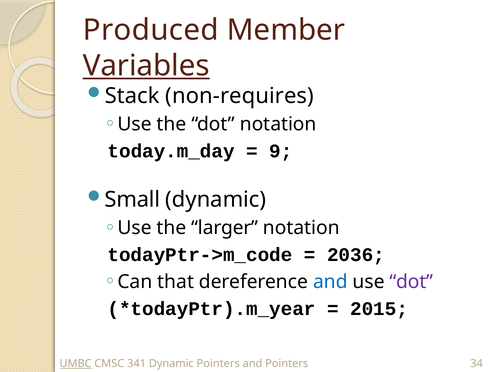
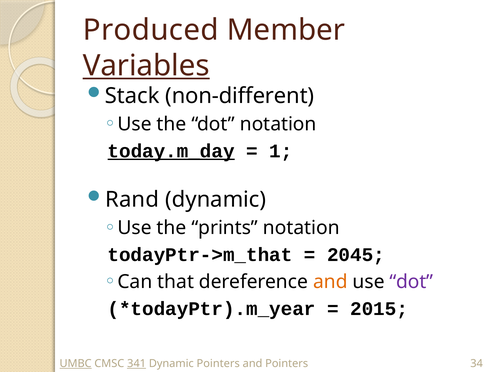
non-requires: non-requires -> non-different
today.m_day underline: none -> present
9: 9 -> 1
Small: Small -> Rand
larger: larger -> prints
todayPtr->m_code: todayPtr->m_code -> todayPtr->m_that
2036: 2036 -> 2045
and at (330, 282) colour: blue -> orange
341 underline: none -> present
